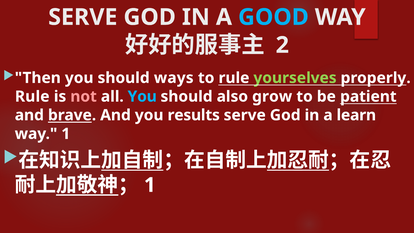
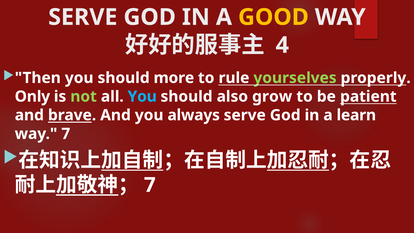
GOOD colour: light blue -> yellow
2: 2 -> 4
ways: ways -> more
Rule at (32, 96): Rule -> Only
not colour: pink -> light green
results: results -> always
way 1: 1 -> 7
1 at (150, 185): 1 -> 7
